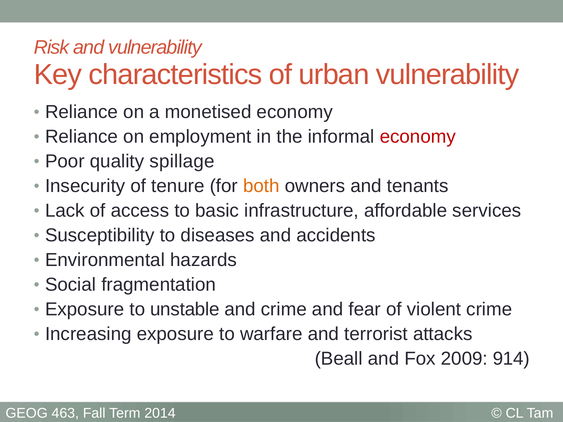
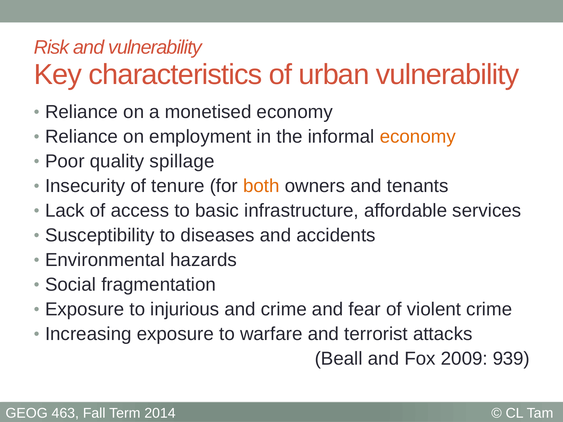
economy at (418, 137) colour: red -> orange
unstable: unstable -> injurious
914: 914 -> 939
